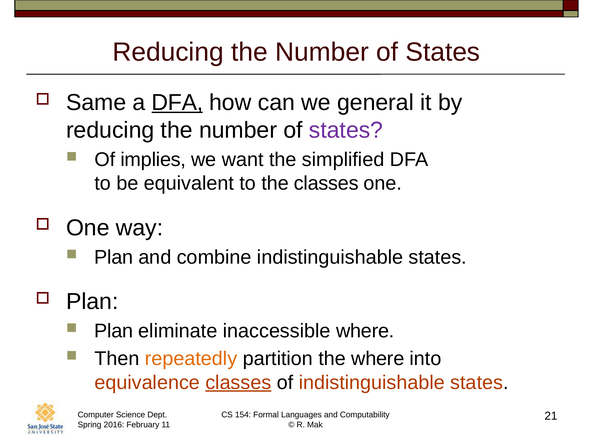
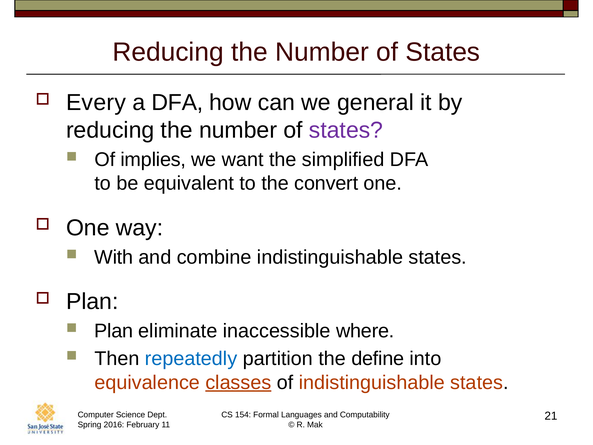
Same: Same -> Every
DFA at (177, 102) underline: present -> none
the classes: classes -> convert
Plan at (114, 257): Plan -> With
repeatedly colour: orange -> blue
the where: where -> define
